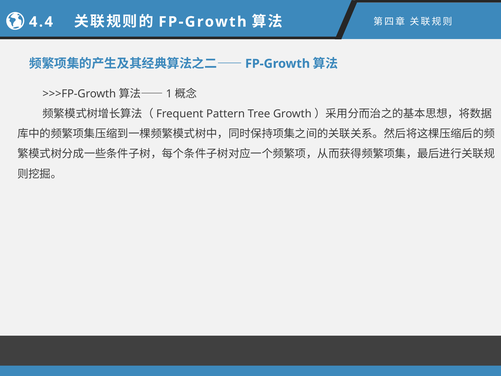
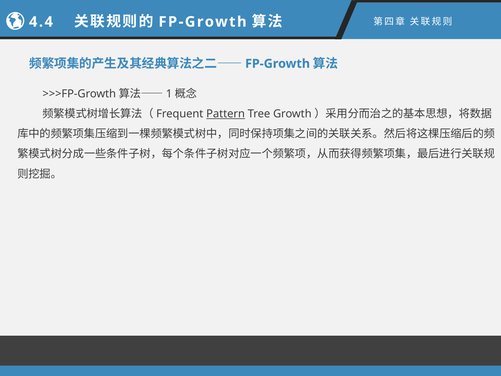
Pattern underline: none -> present
